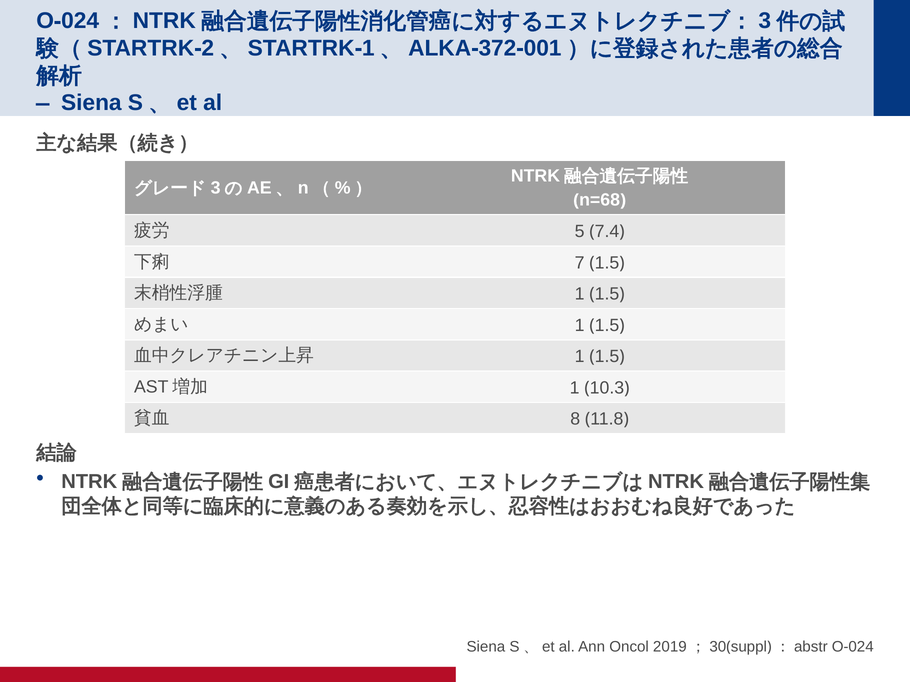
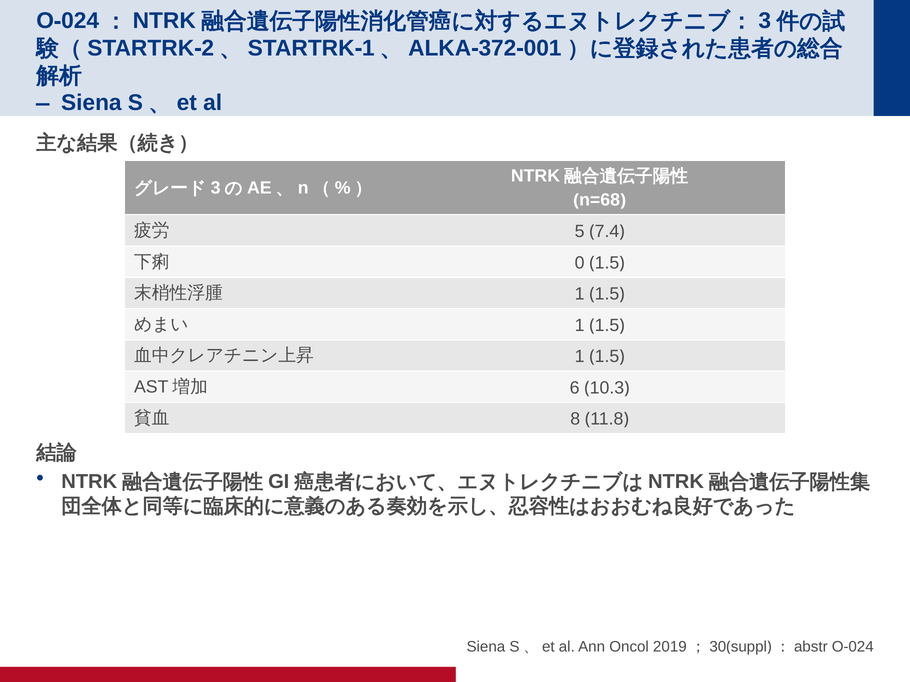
7: 7 -> 0
1 at (575, 388): 1 -> 6
